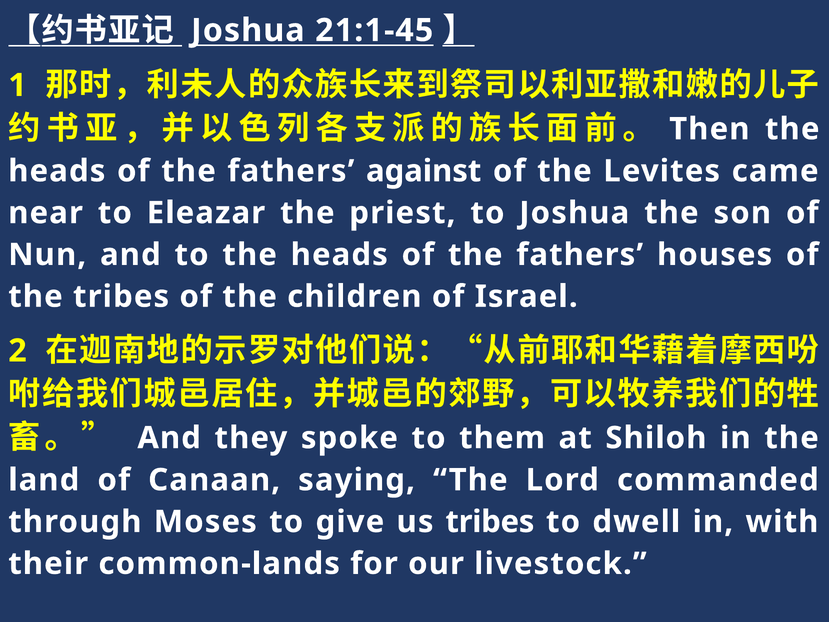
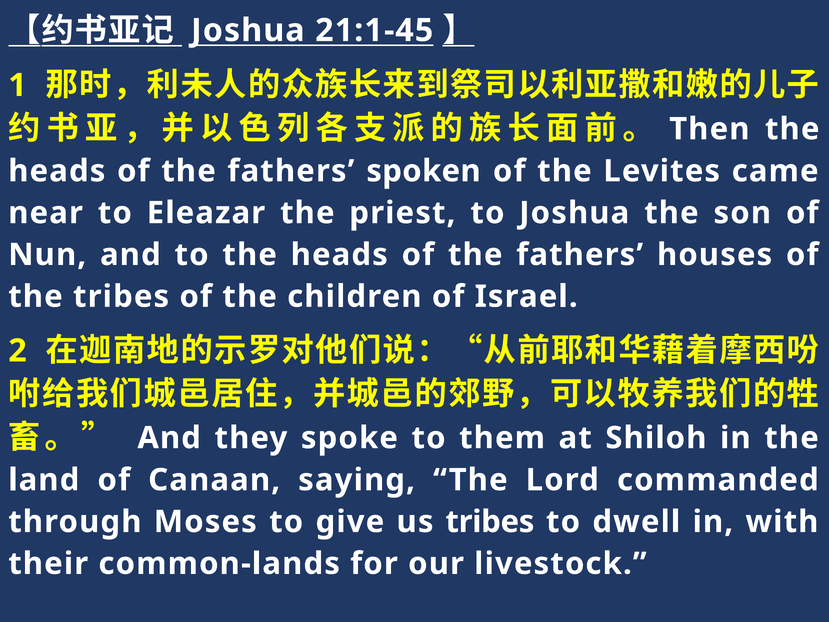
against: against -> spoken
